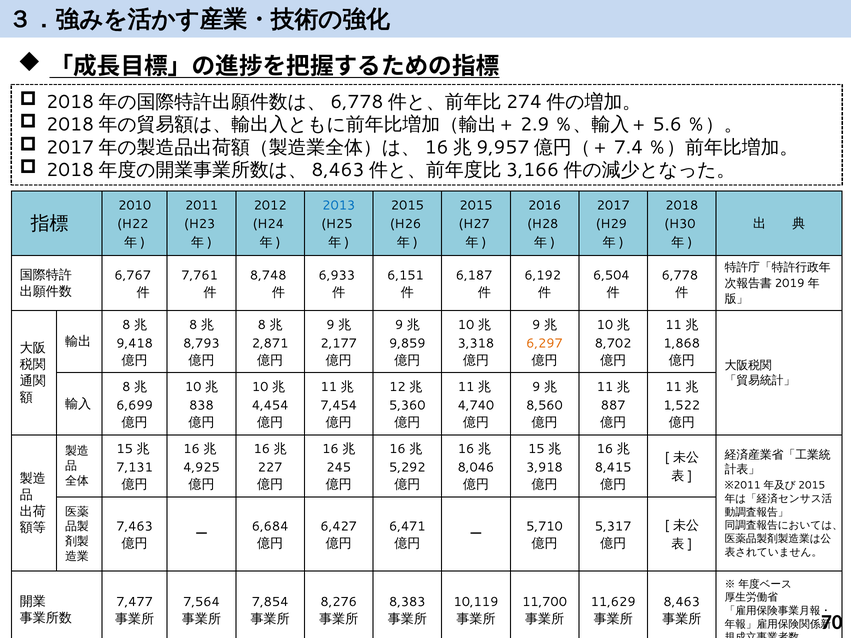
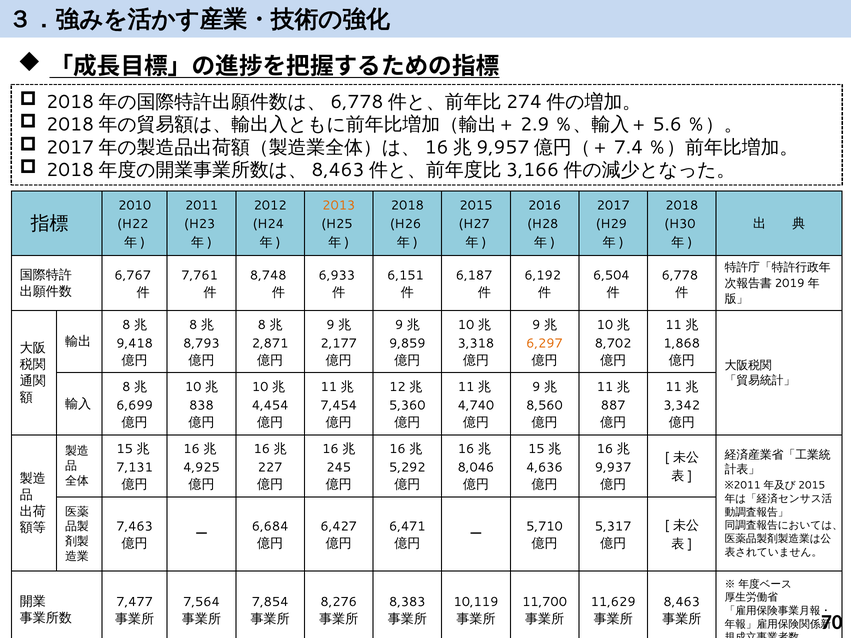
2013 colour: blue -> orange
2015 at (407, 205): 2015 -> 2018
1,522: 1,522 -> 3,342
3,918: 3,918 -> 4,636
8,415: 8,415 -> 9,937
